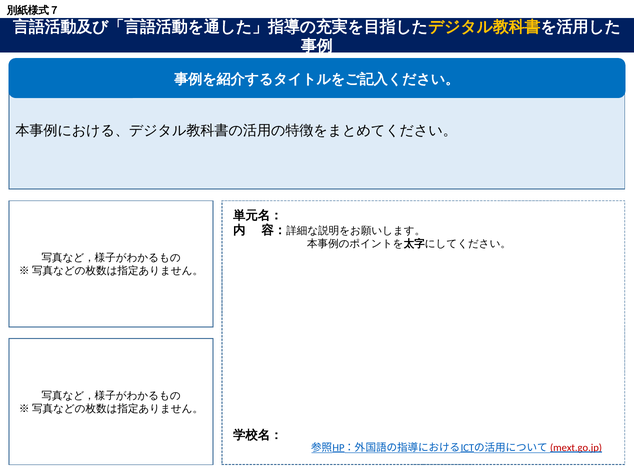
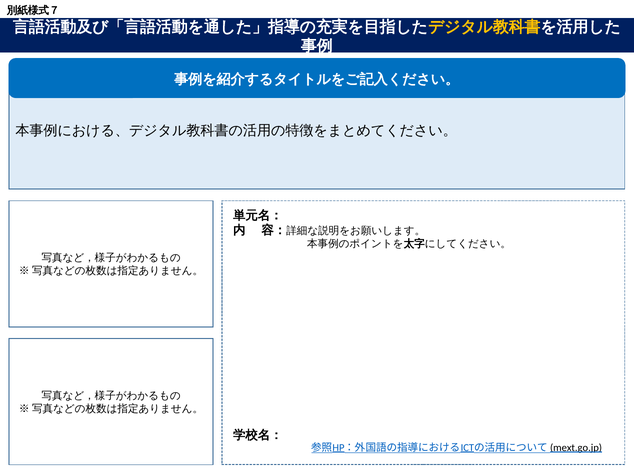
mext.go.jp colour: red -> black
